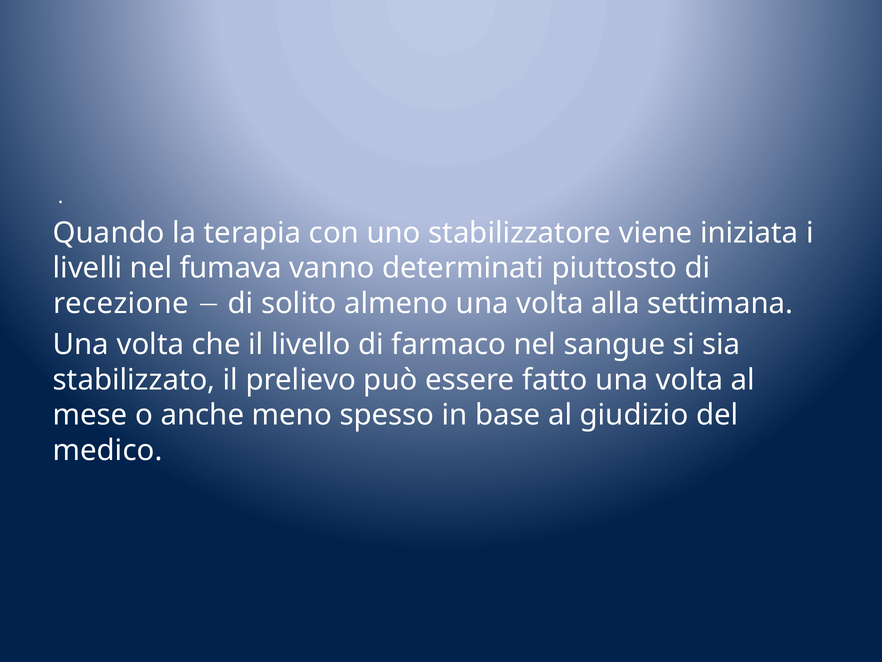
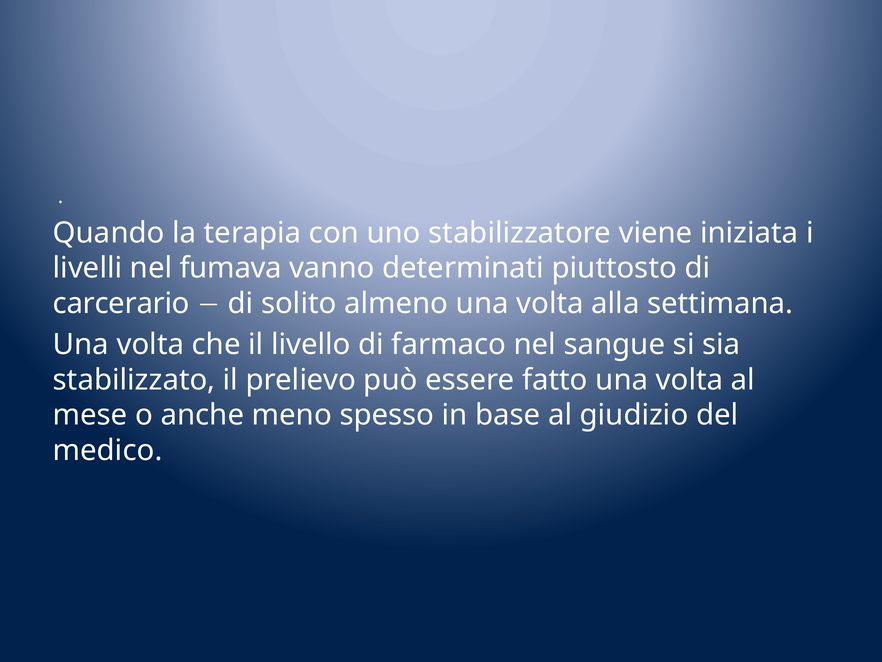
recezione: recezione -> carcerario
